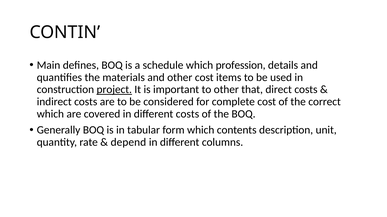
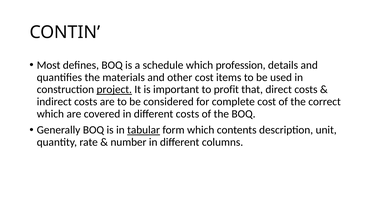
Main: Main -> Most
to other: other -> profit
tabular underline: none -> present
depend: depend -> number
